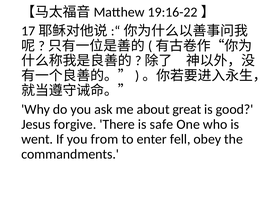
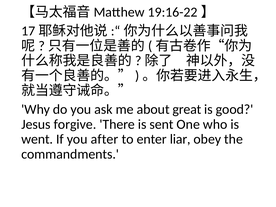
safe: safe -> sent
from: from -> after
fell: fell -> liar
